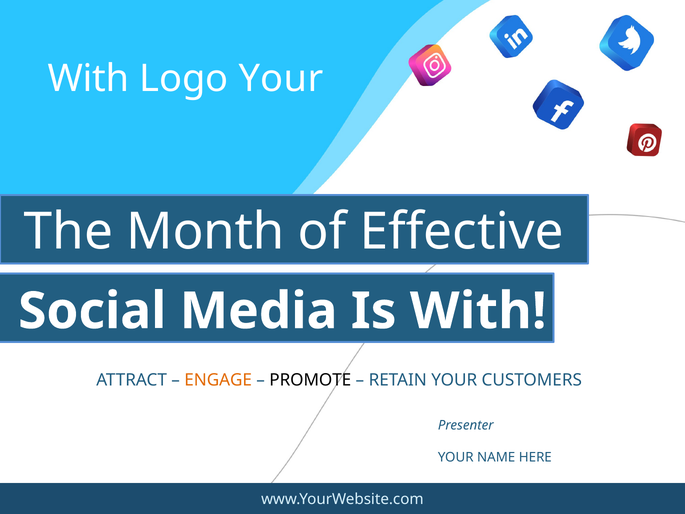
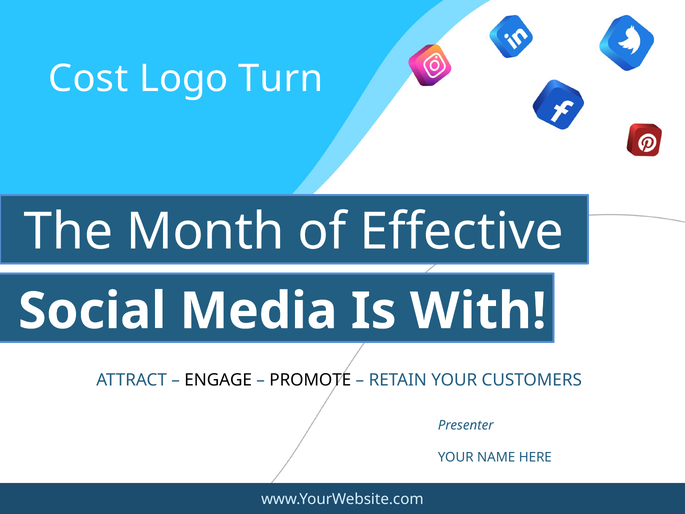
With at (89, 79): With -> Cost
Logo Your: Your -> Turn
ENGAGE colour: orange -> black
